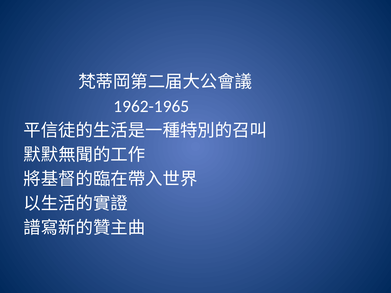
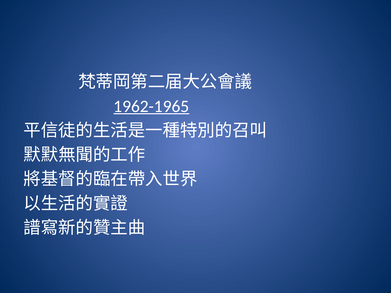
1962-1965 underline: none -> present
